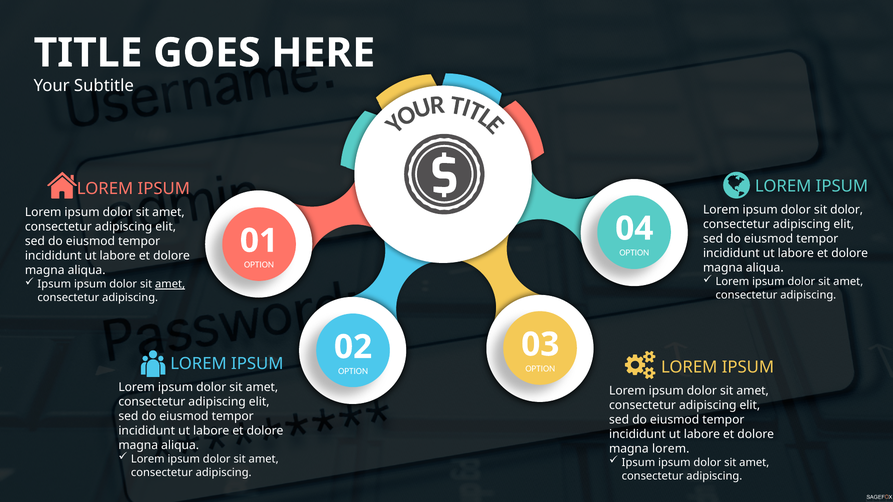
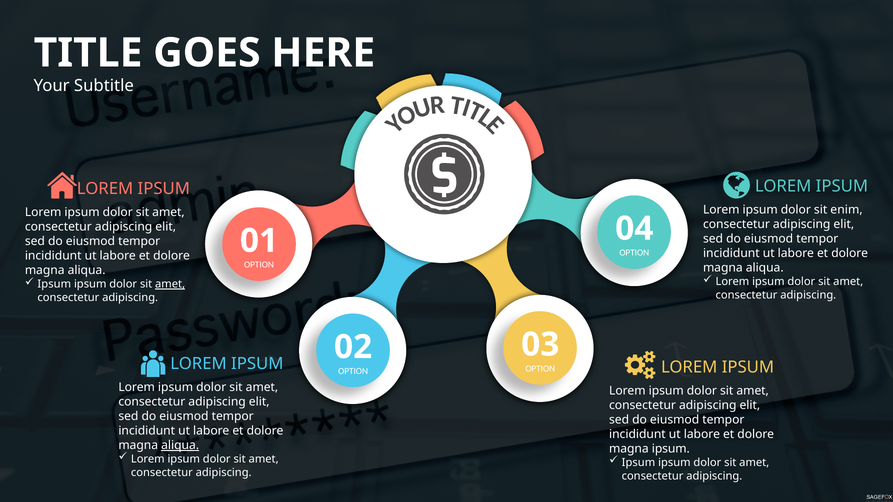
sit dolor: dolor -> enim
aliqua at (180, 445) underline: none -> present
magna lorem: lorem -> ipsum
